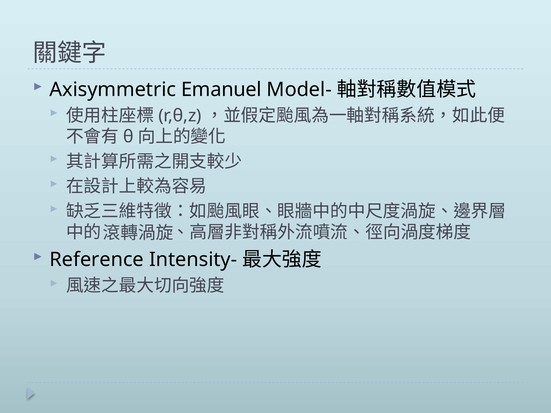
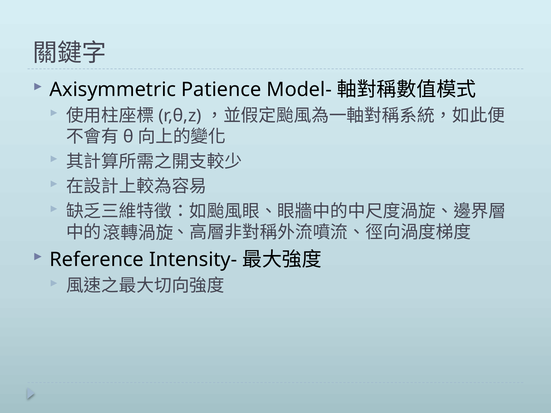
Emanuel: Emanuel -> Patience
